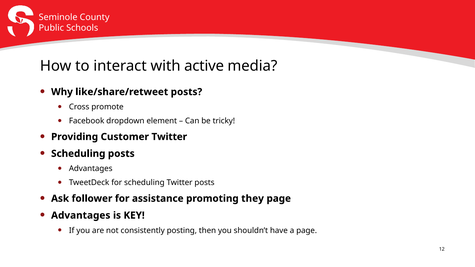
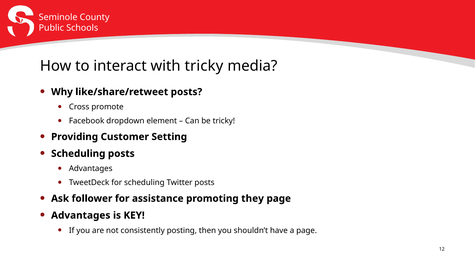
with active: active -> tricky
Customer Twitter: Twitter -> Setting
